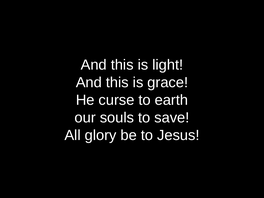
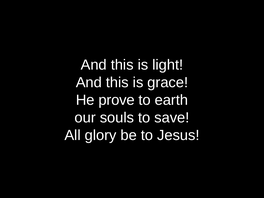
curse: curse -> prove
